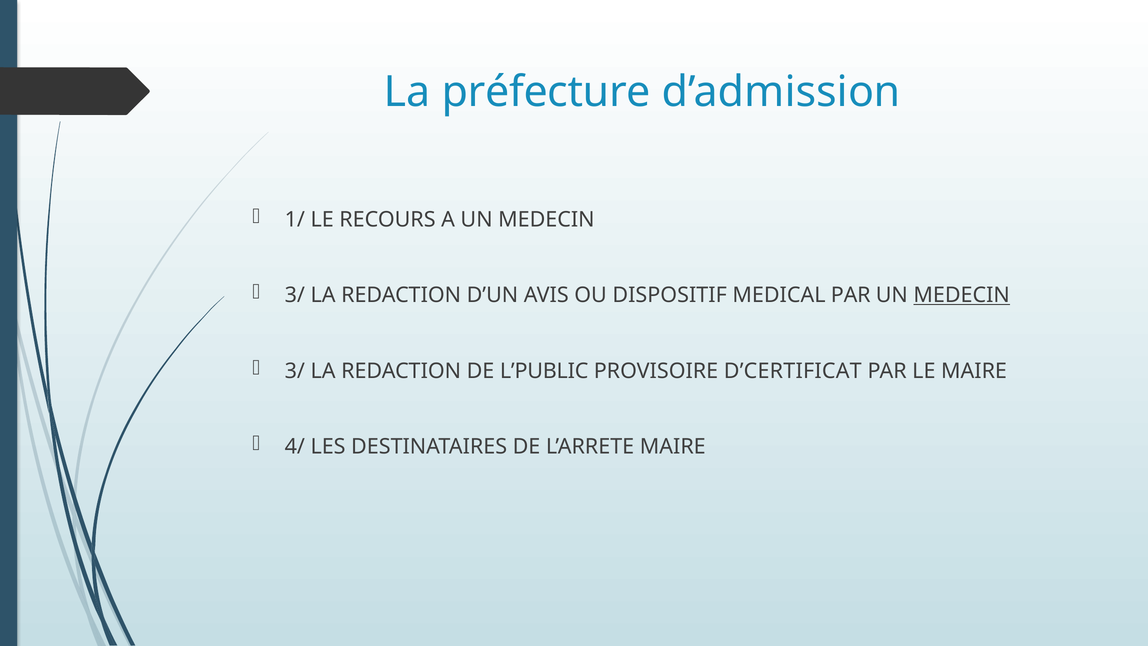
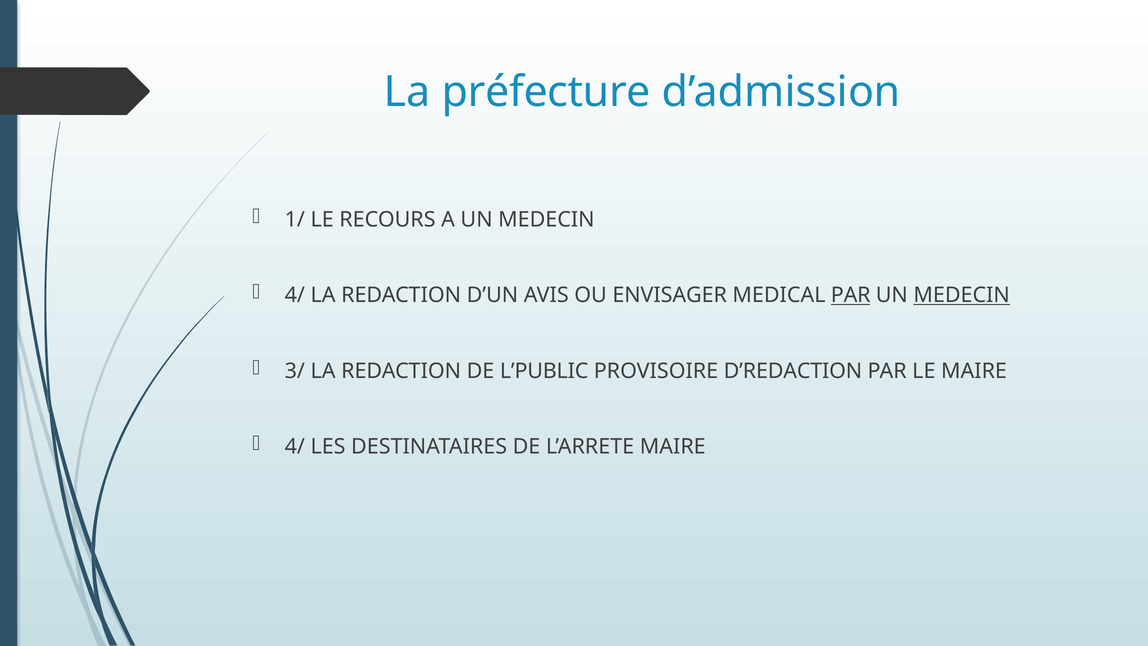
3/ at (295, 295): 3/ -> 4/
DISPOSITIF: DISPOSITIF -> ENVISAGER
PAR at (851, 295) underline: none -> present
D’CERTIFICAT: D’CERTIFICAT -> D’REDACTION
